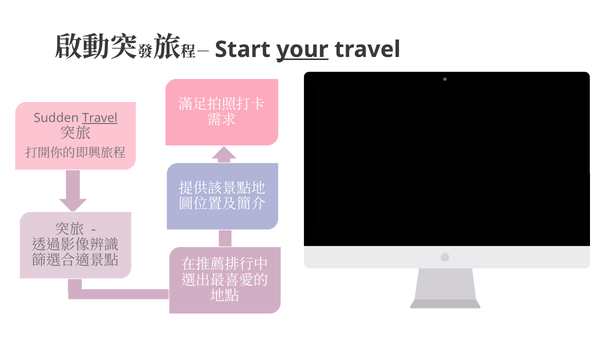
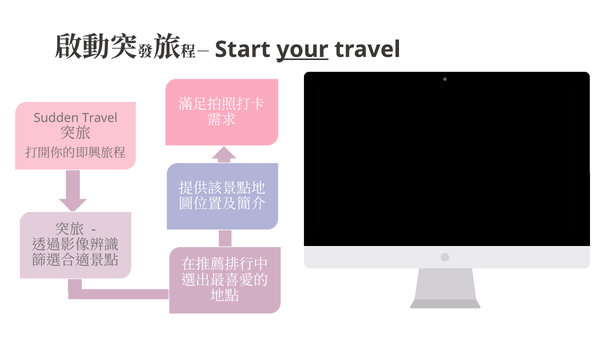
Travel at (100, 118) underline: present -> none
